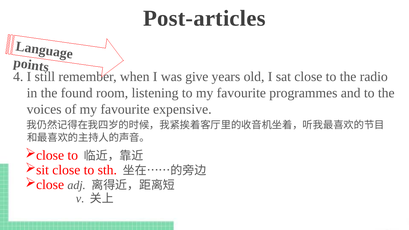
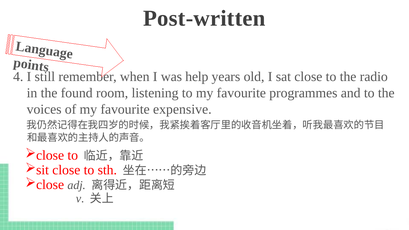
Post-articles: Post-articles -> Post-written
give: give -> help
